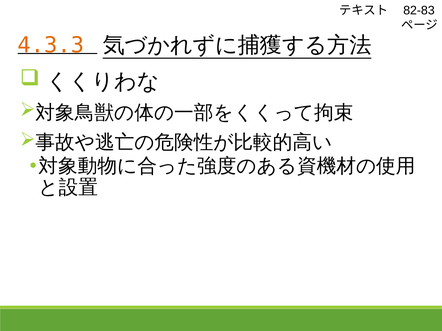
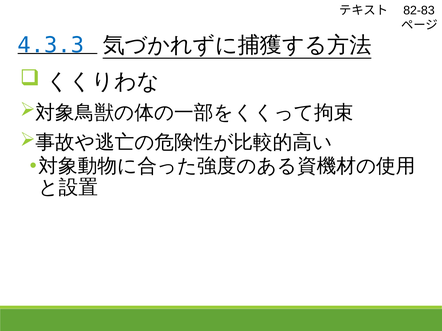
4.3.3 colour: orange -> blue
